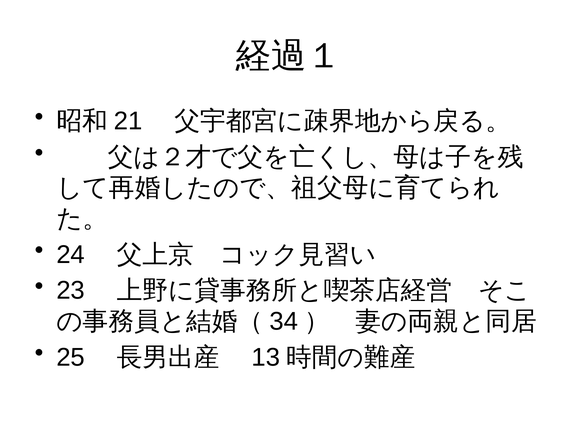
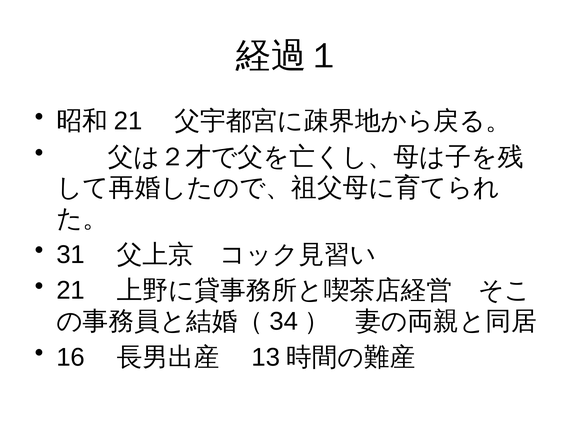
24: 24 -> 31
23 at (71, 291): 23 -> 21
25: 25 -> 16
